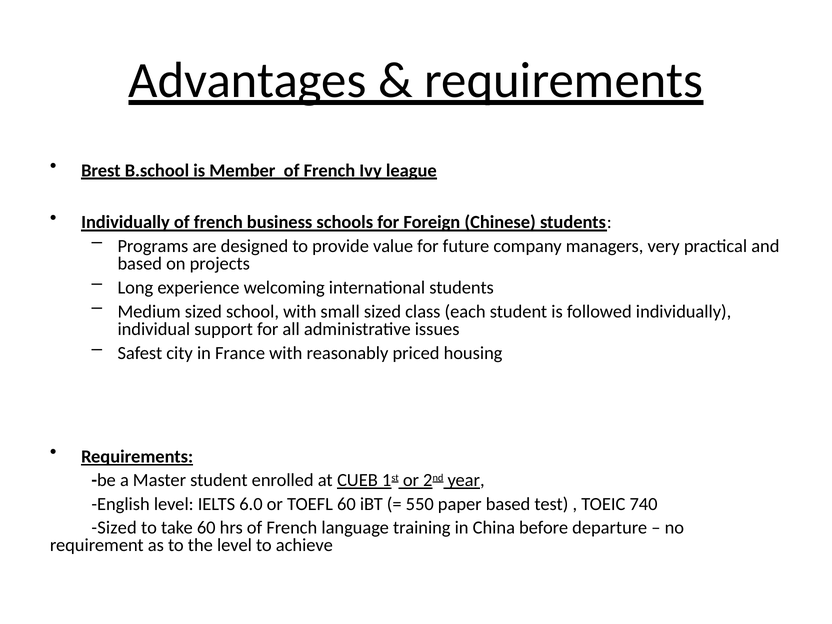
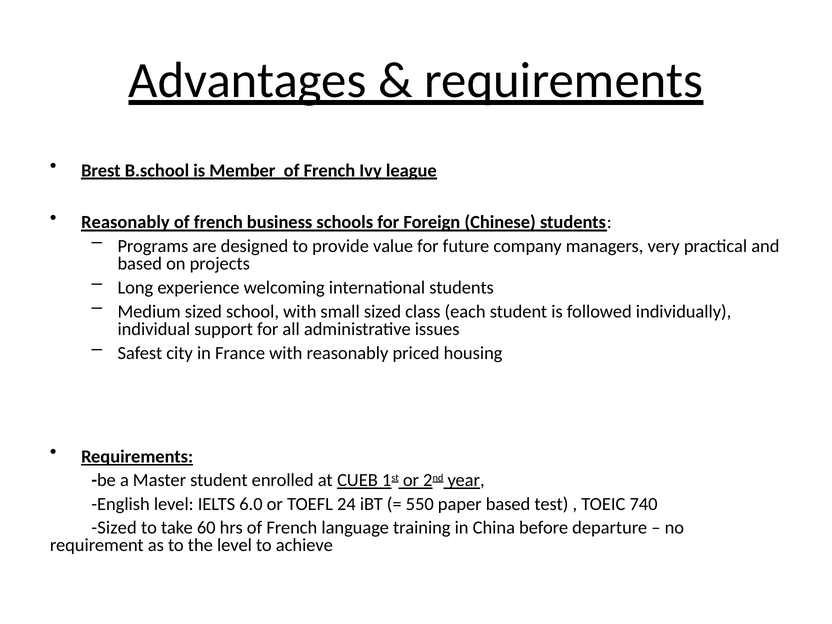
Individually at (125, 222): Individually -> Reasonably
TOEFL 60: 60 -> 24
